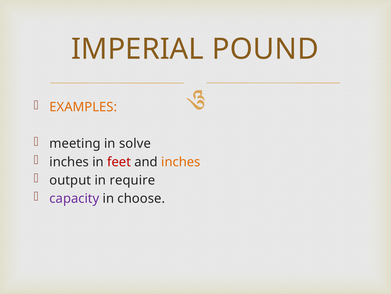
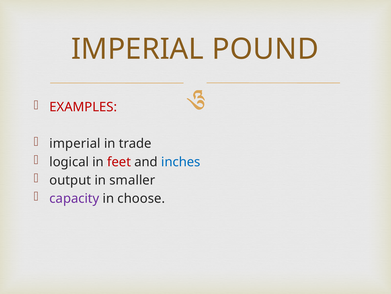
EXAMPLES colour: orange -> red
meeting at (75, 143): meeting -> imperial
solve: solve -> trade
inches at (69, 162): inches -> logical
inches at (181, 162) colour: orange -> blue
require: require -> smaller
